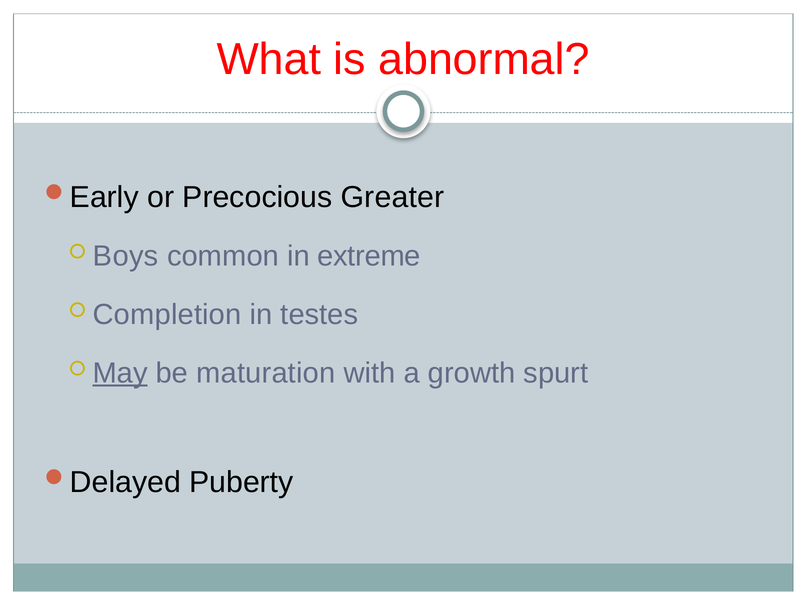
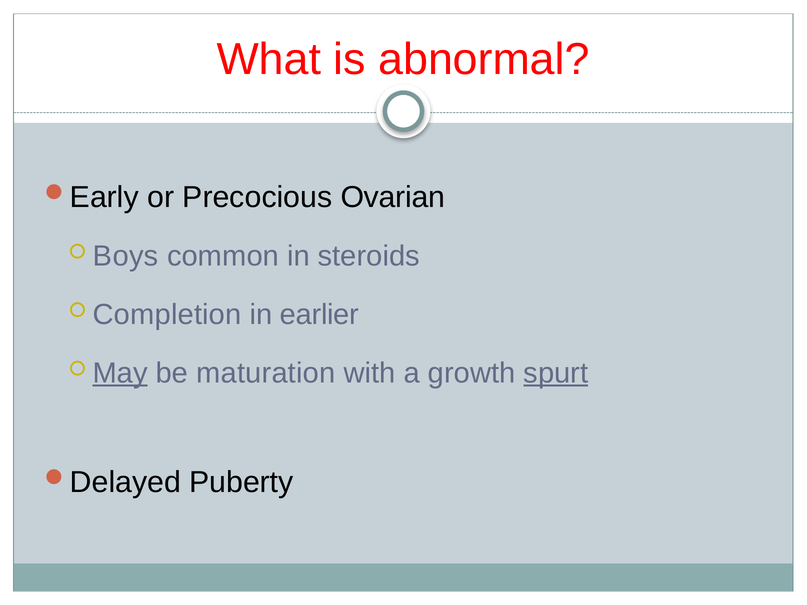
Greater: Greater -> Ovarian
extreme: extreme -> steroids
testes: testes -> earlier
spurt underline: none -> present
